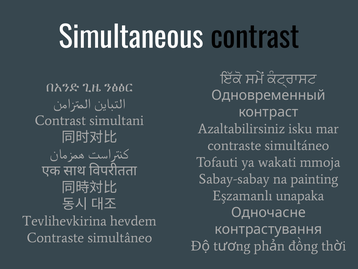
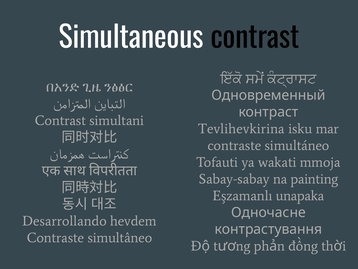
Azaltabilirsiniz: Azaltabilirsiniz -> Tevlihevkirina
Tevlihevkirina: Tevlihevkirina -> Desarrollando
